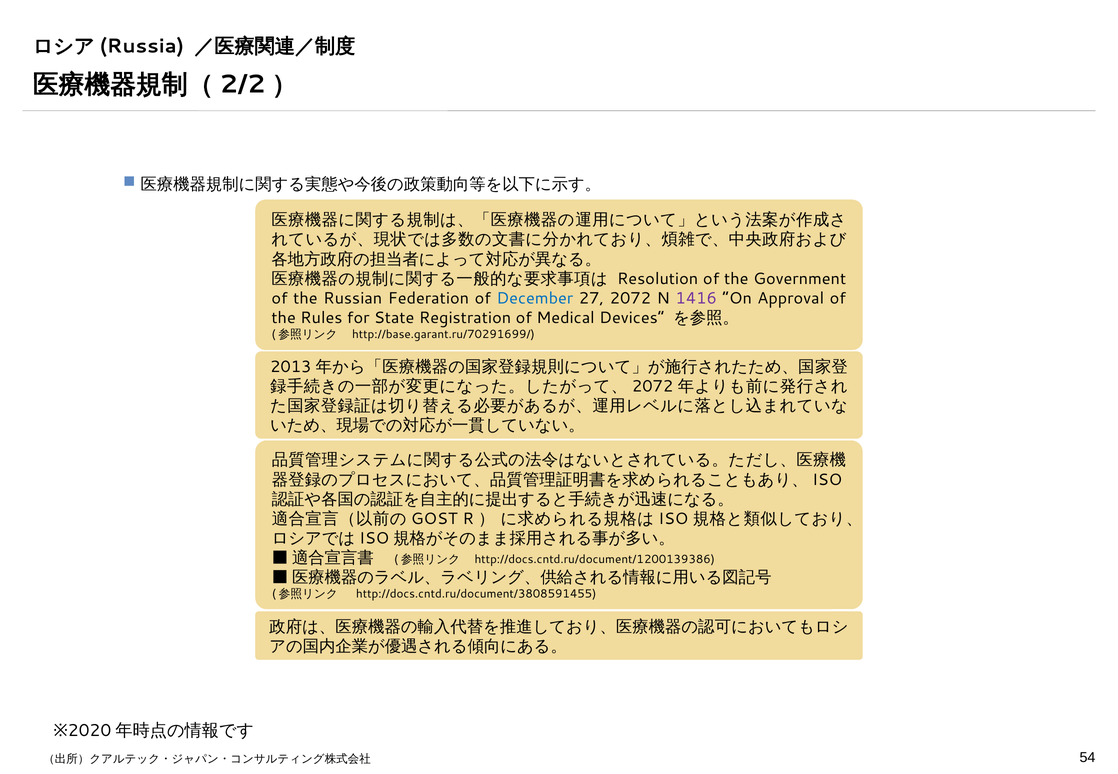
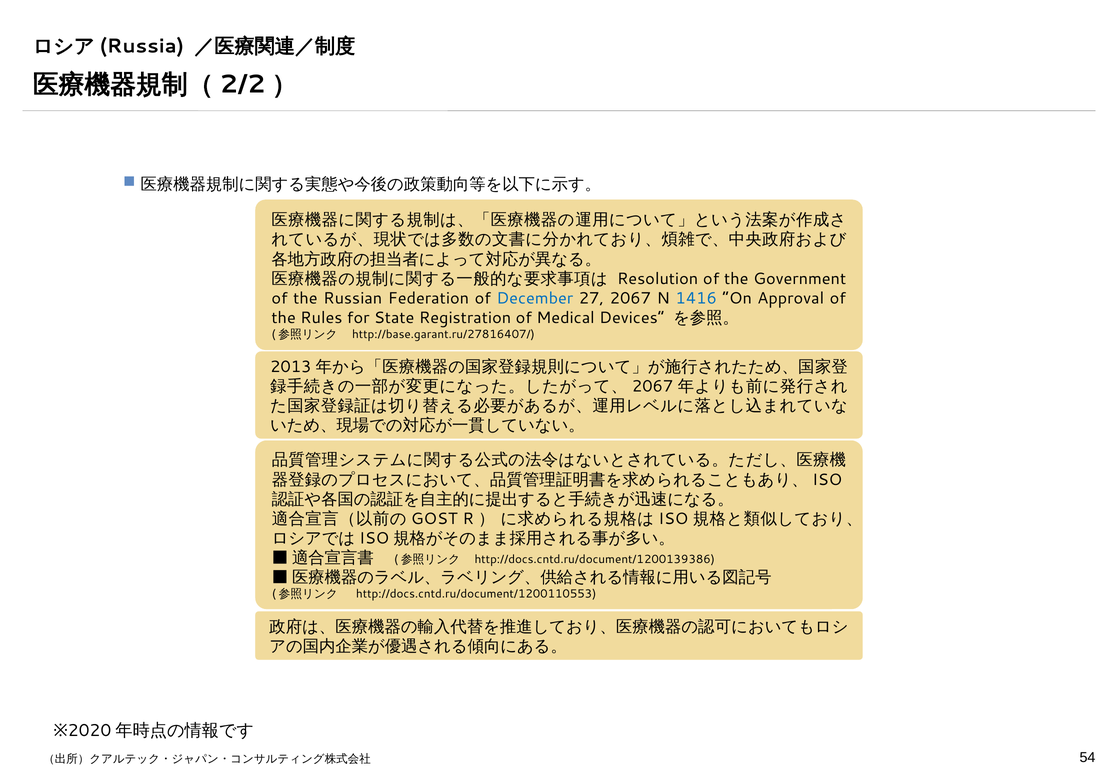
27 2072: 2072 -> 2067
1416 colour: purple -> blue
http://base.garant.ru/70291699/: http://base.garant.ru/70291699/ -> http://base.garant.ru/27816407/
2072 at (653, 386): 2072 -> 2067
http://docs.cntd.ru/document/3808591455: http://docs.cntd.ru/document/3808591455 -> http://docs.cntd.ru/document/1200110553
